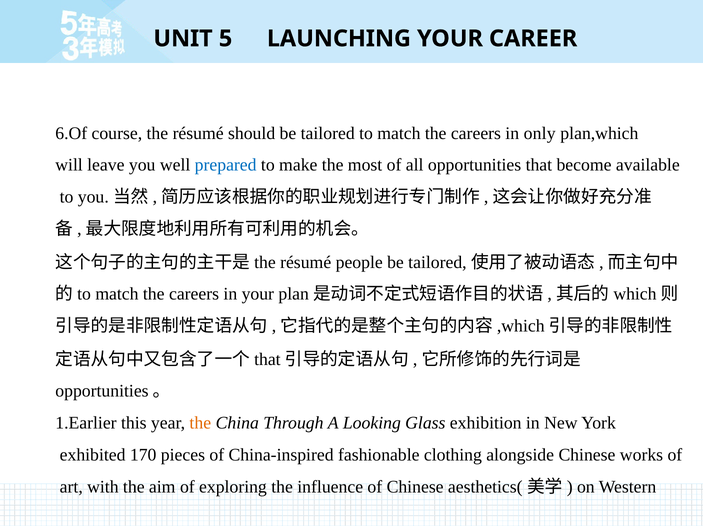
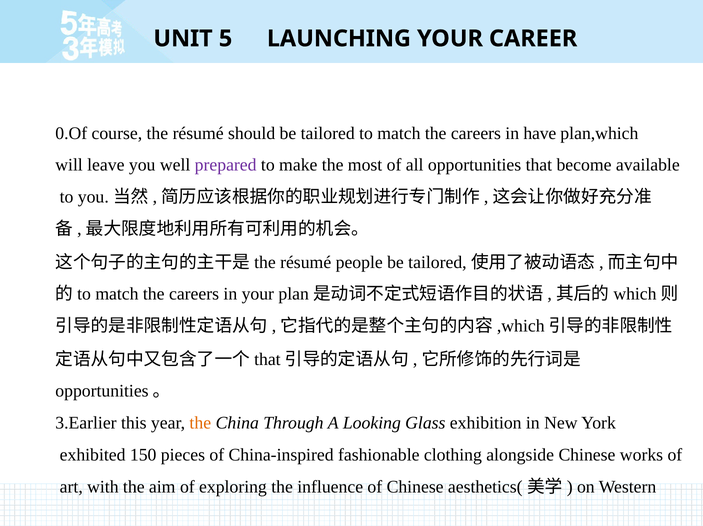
6.Of: 6.Of -> 0.Of
only: only -> have
prepared colour: blue -> purple
1.Earlier: 1.Earlier -> 3.Earlier
170: 170 -> 150
